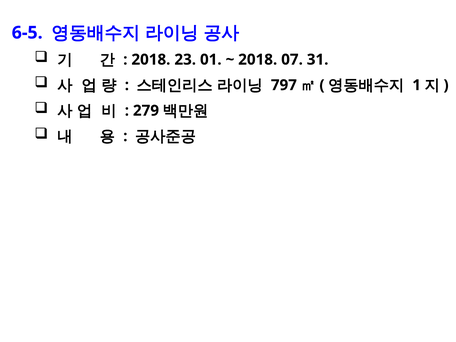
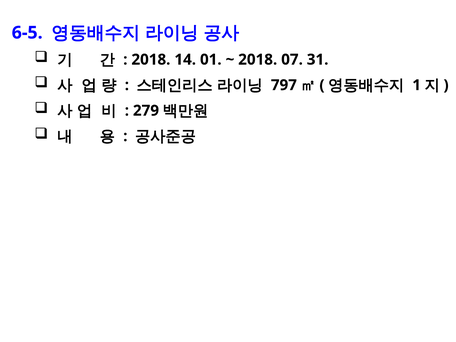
23: 23 -> 14
